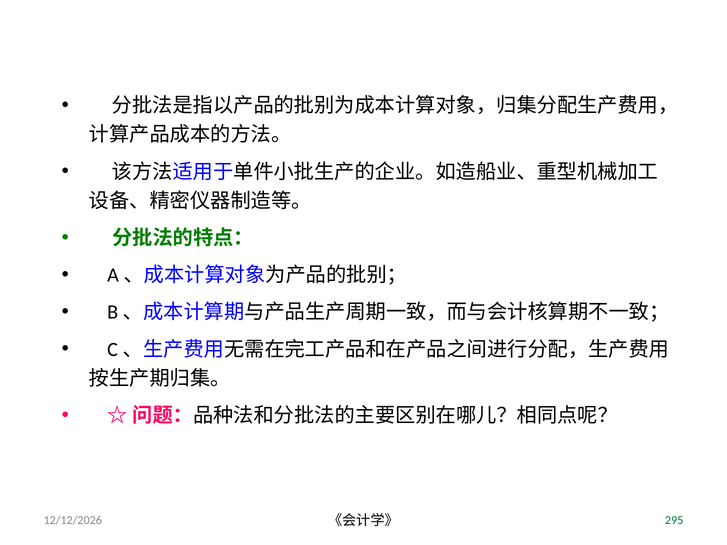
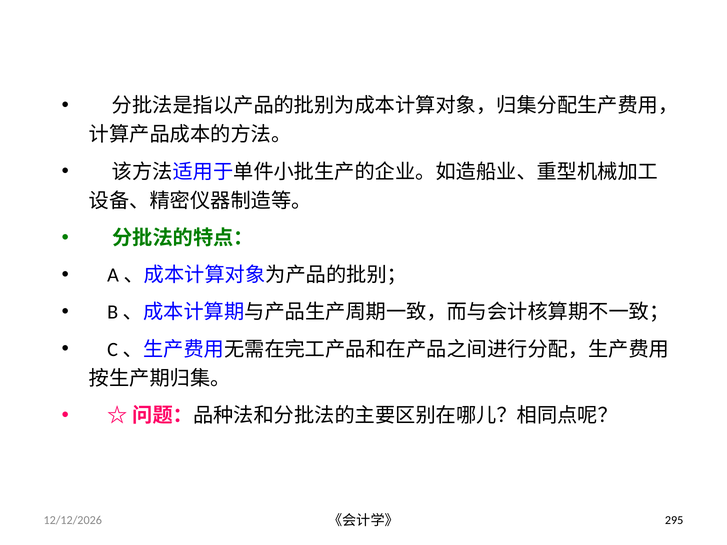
295 colour: green -> black
